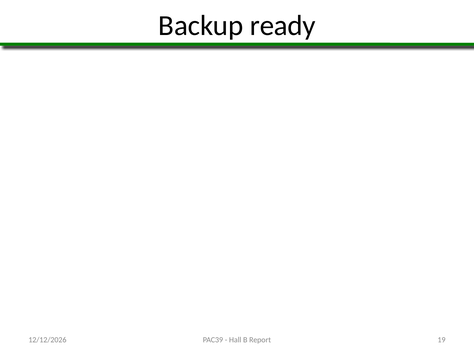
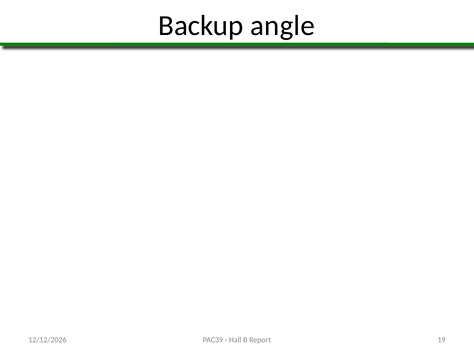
ready: ready -> angle
